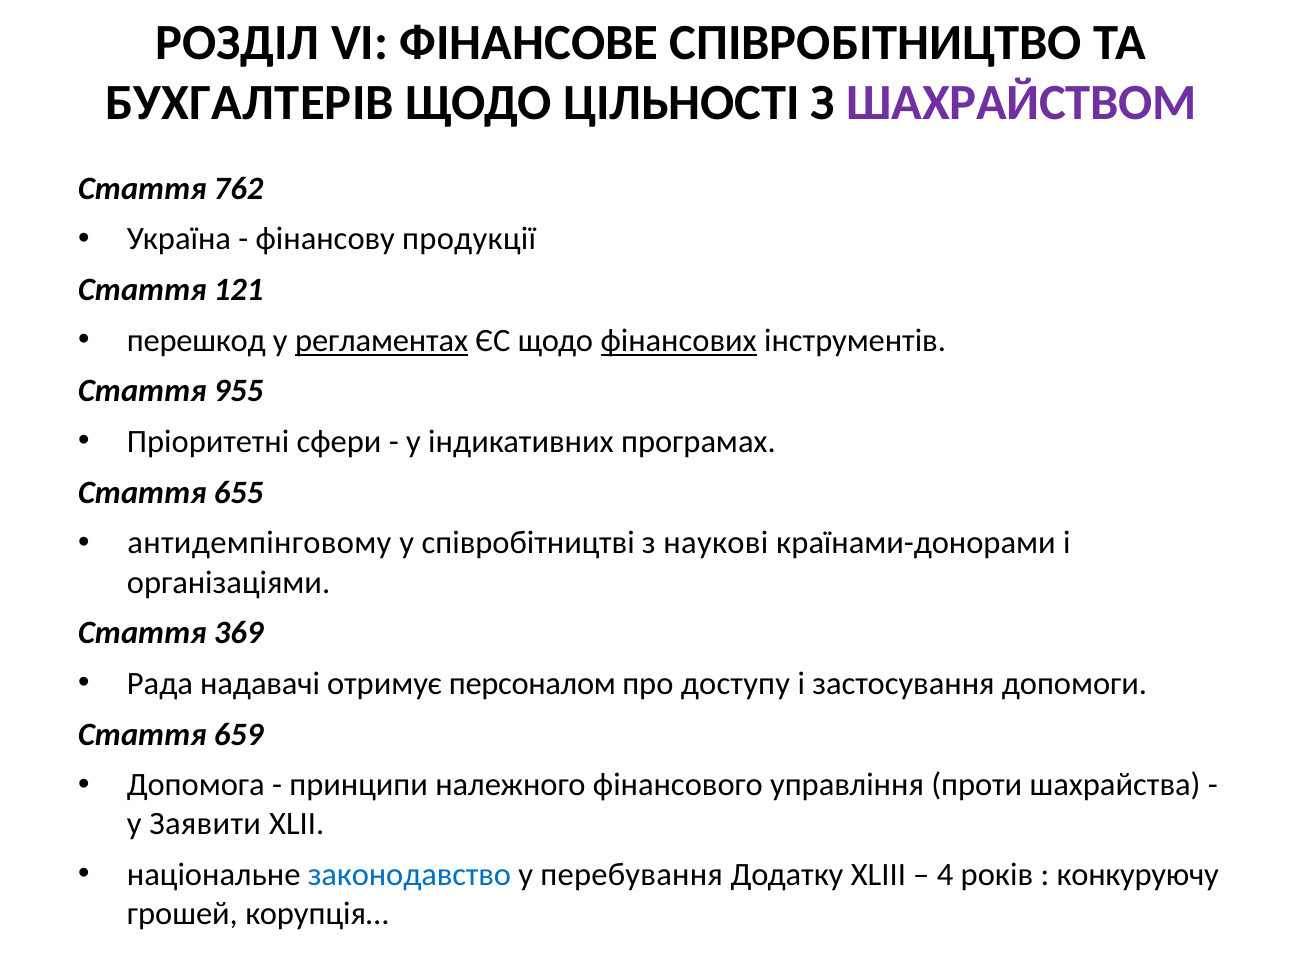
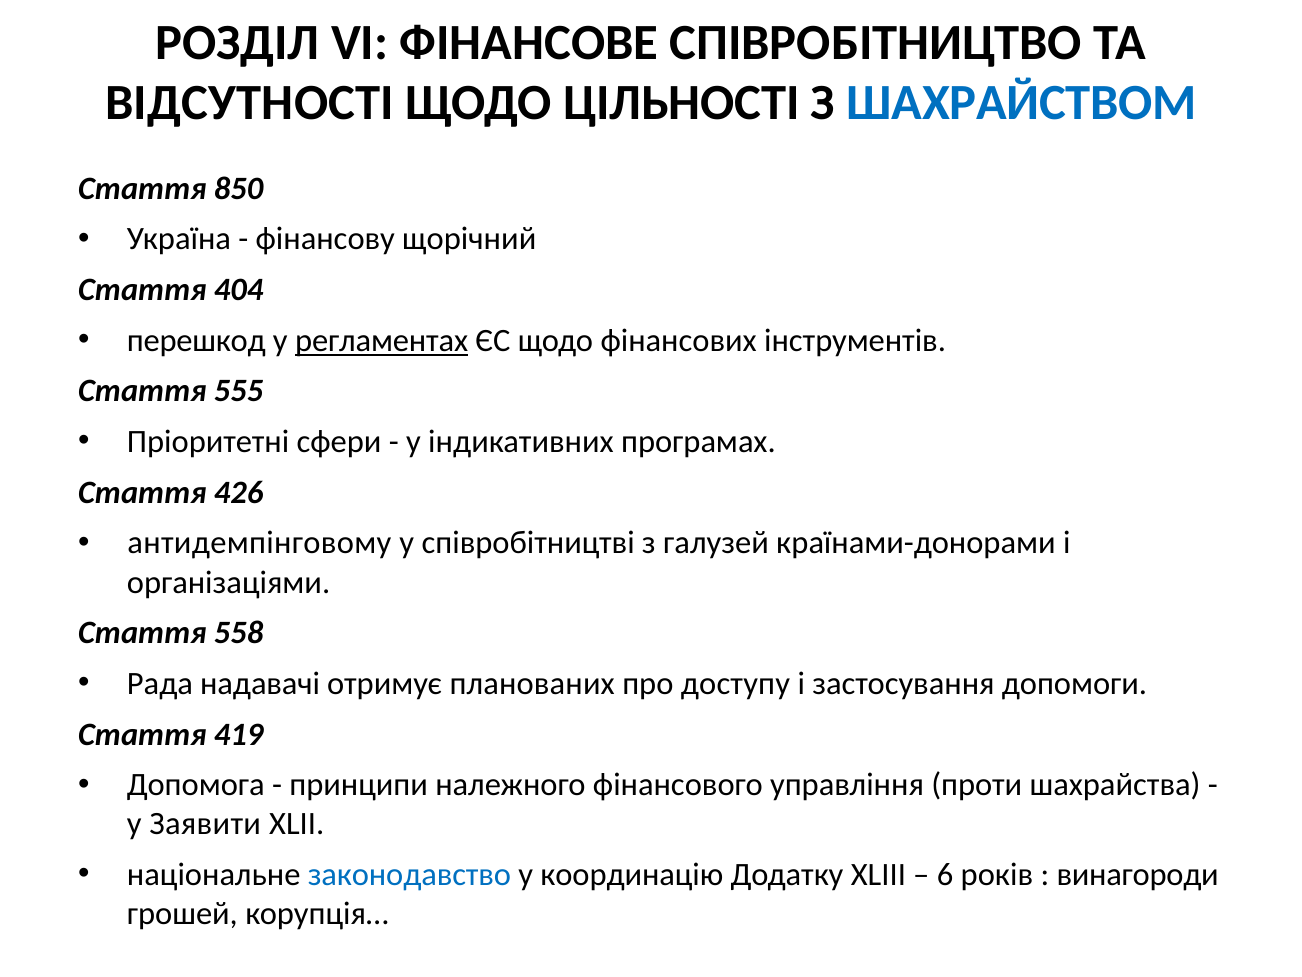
БУХГАЛТЕРІВ: БУХГАЛТЕРІВ -> ВІДСУТНОСТІ
ШАХРАЙСТВОМ colour: purple -> blue
762: 762 -> 850
продукції: продукції -> щорічний
121: 121 -> 404
фінансових underline: present -> none
955: 955 -> 555
655: 655 -> 426
наукові: наукові -> галузей
369: 369 -> 558
персоналом: персоналом -> планованих
659: 659 -> 419
перебування: перебування -> координацію
4: 4 -> 6
конкуруючу: конкуруючу -> винагороди
